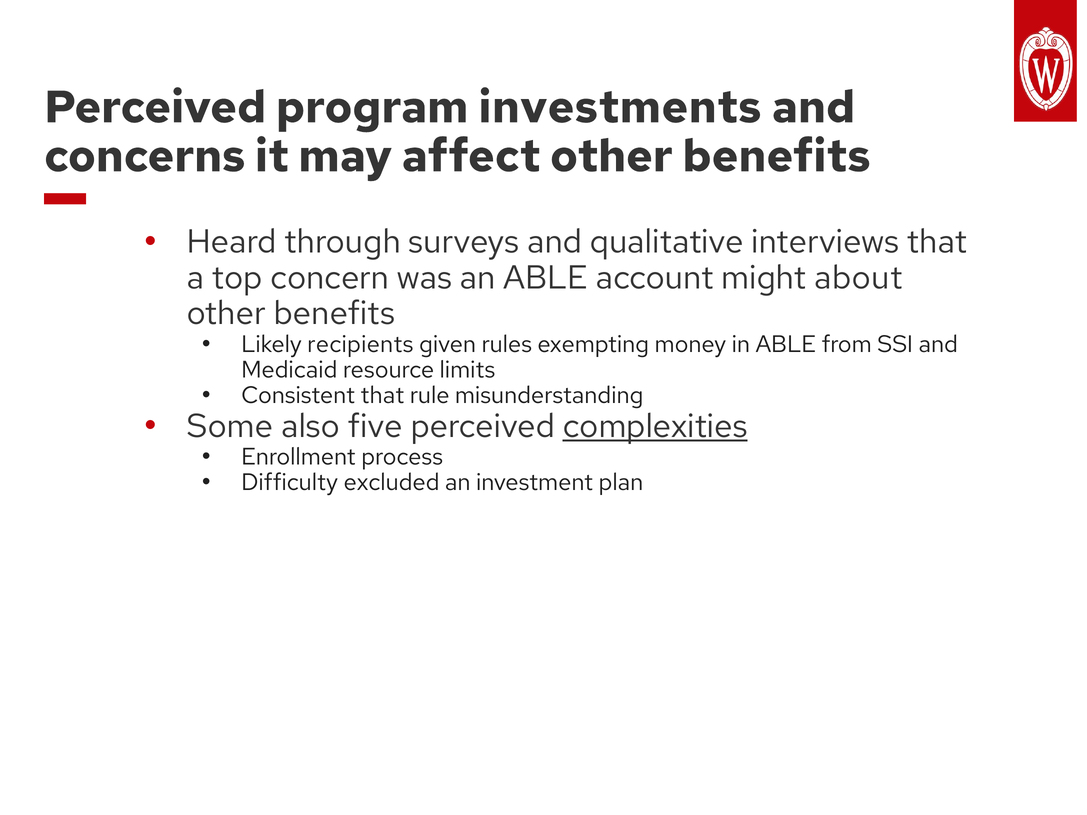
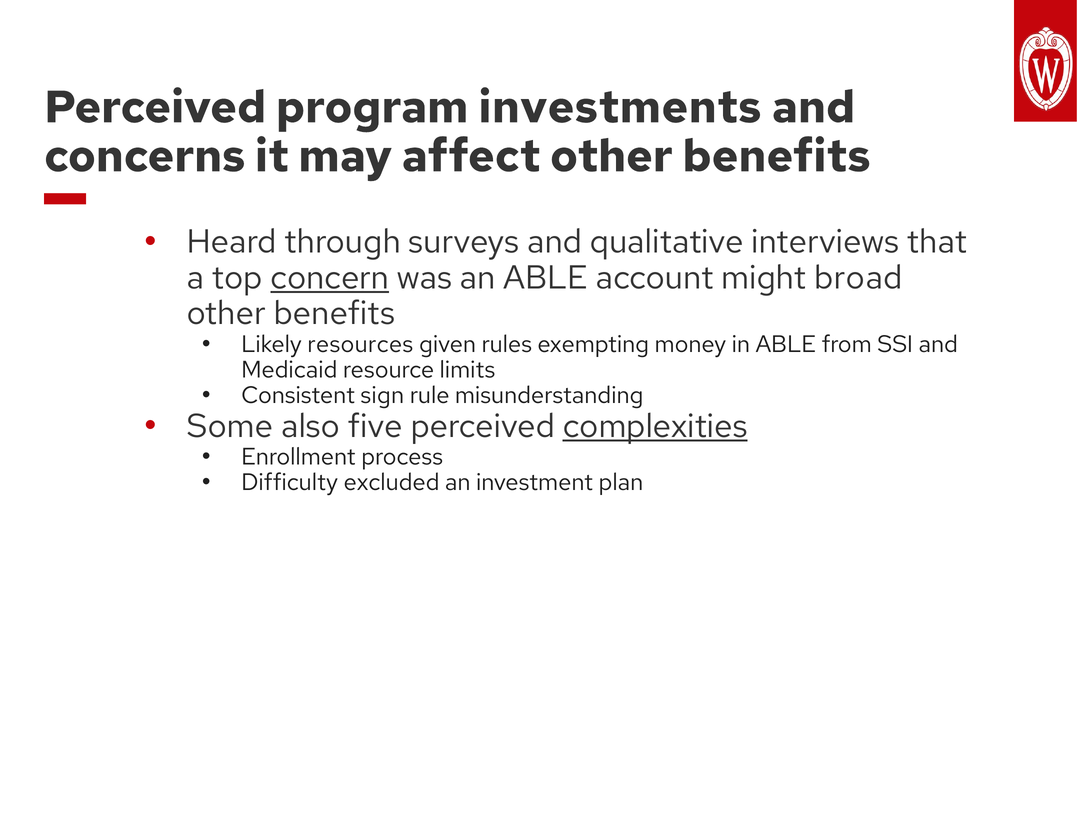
concern underline: none -> present
about: about -> broad
recipients: recipients -> resources
Consistent that: that -> sign
